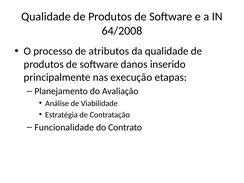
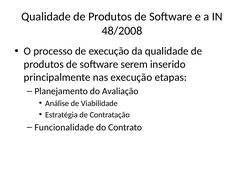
64/2008: 64/2008 -> 48/2008
de atributos: atributos -> execução
danos: danos -> serem
